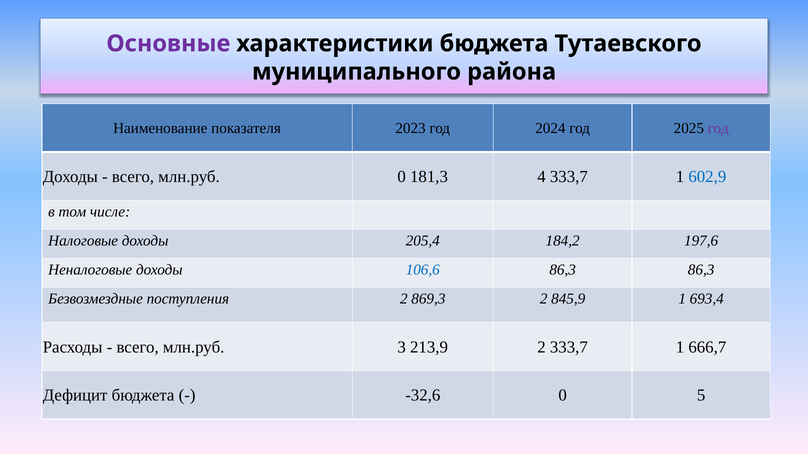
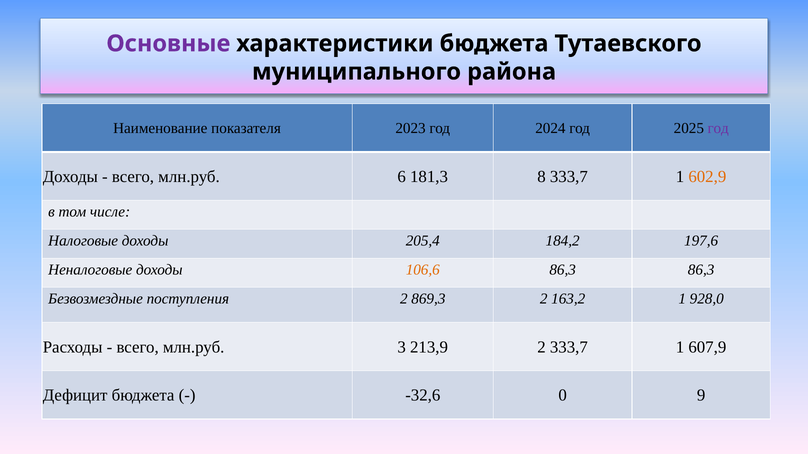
млн.руб 0: 0 -> 6
4: 4 -> 8
602,9 colour: blue -> orange
106,6 colour: blue -> orange
845,9: 845,9 -> 163,2
693,4: 693,4 -> 928,0
666,7: 666,7 -> 607,9
5: 5 -> 9
